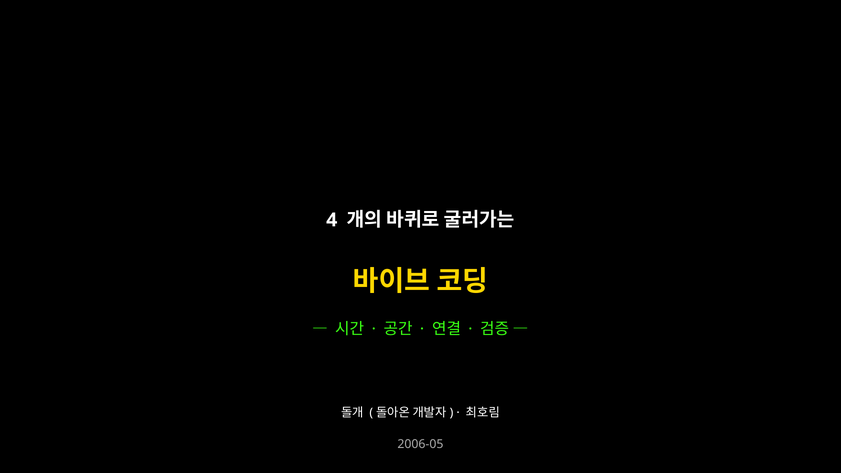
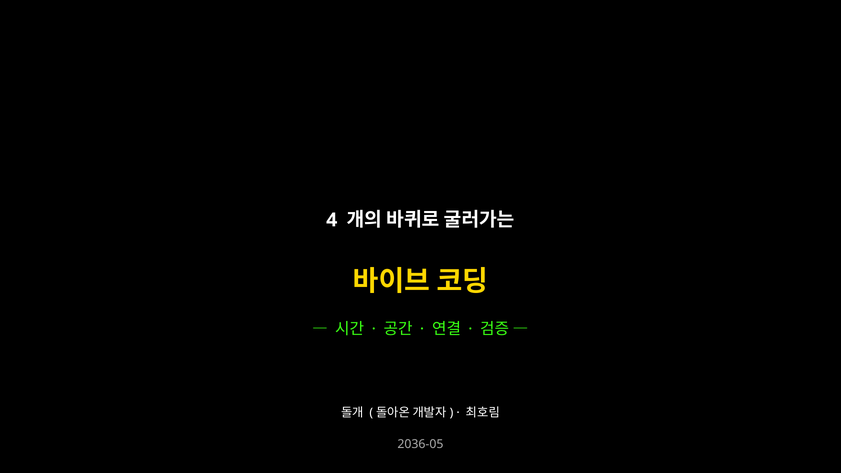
2006-05: 2006-05 -> 2036-05
